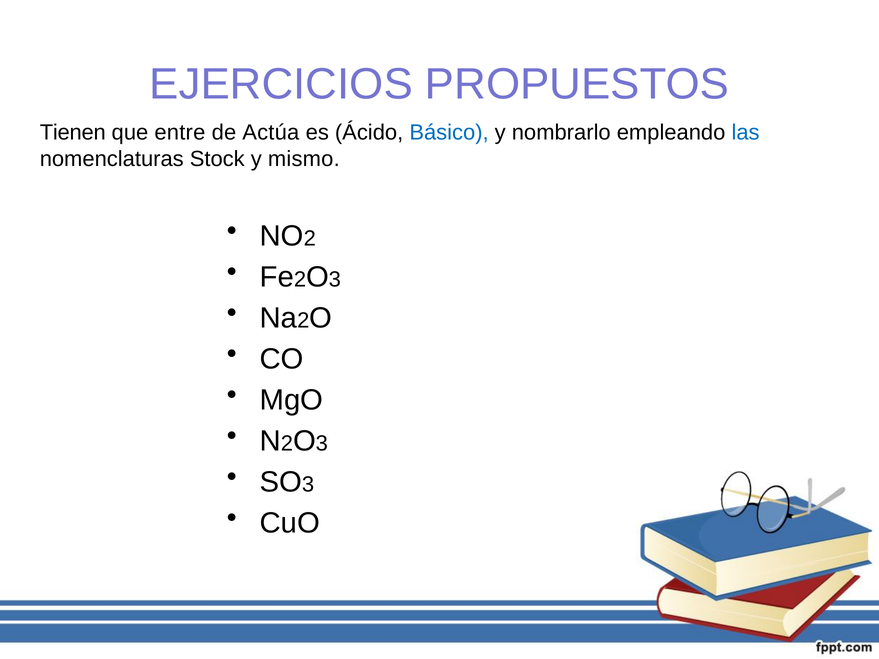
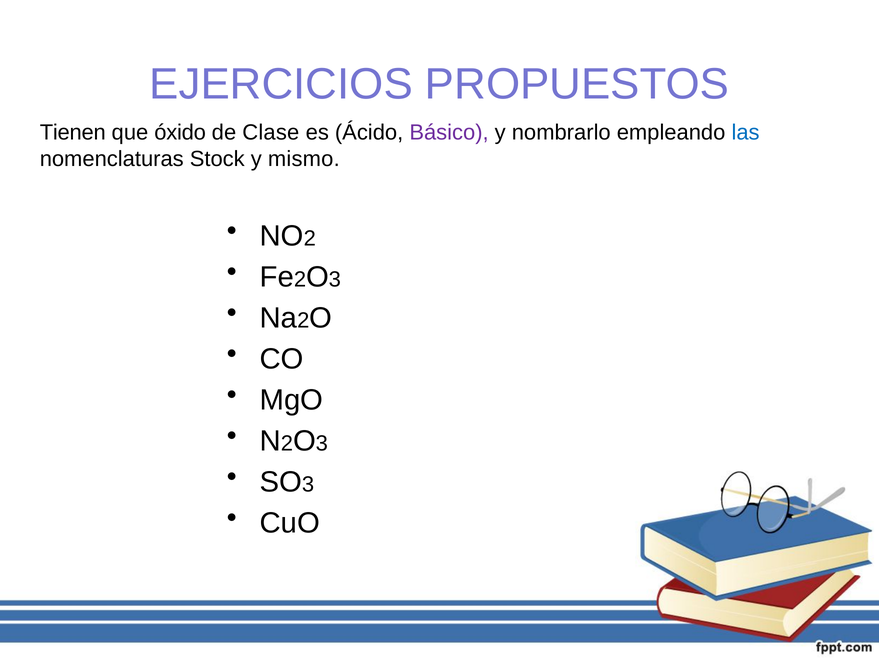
entre: entre -> óxido
Actúa: Actúa -> Clase
Básico colour: blue -> purple
